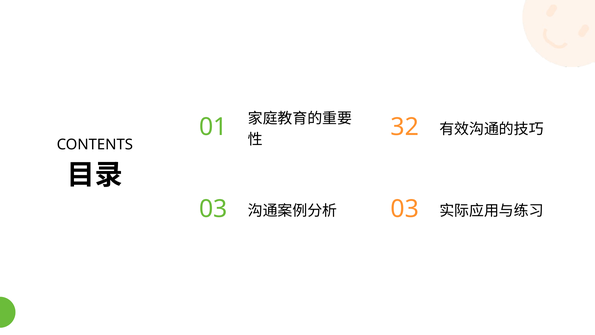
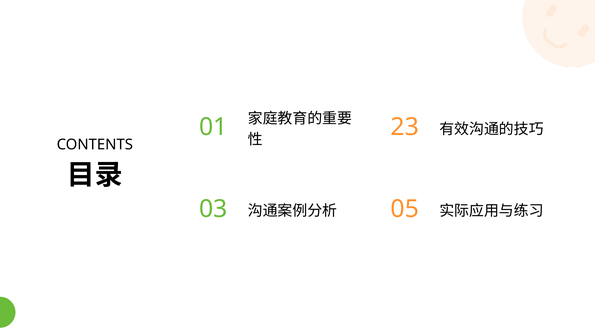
32: 32 -> 23
03 at (405, 209): 03 -> 05
